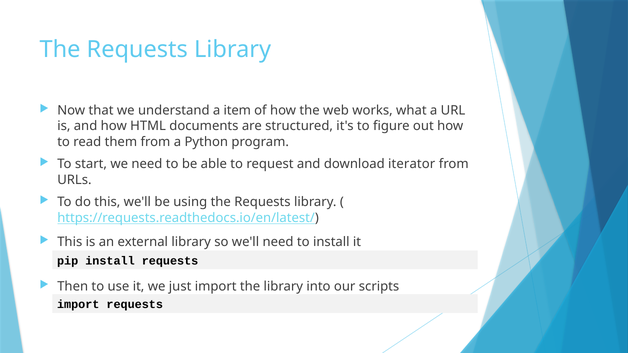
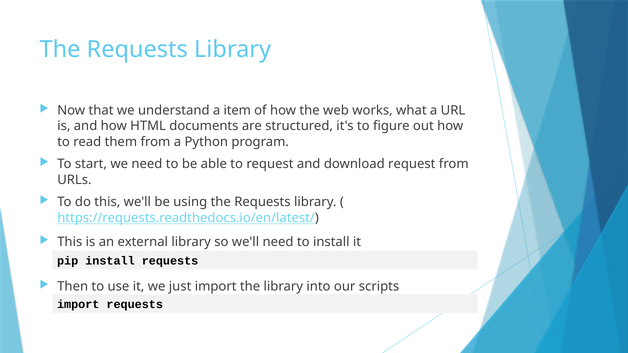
download iterator: iterator -> request
